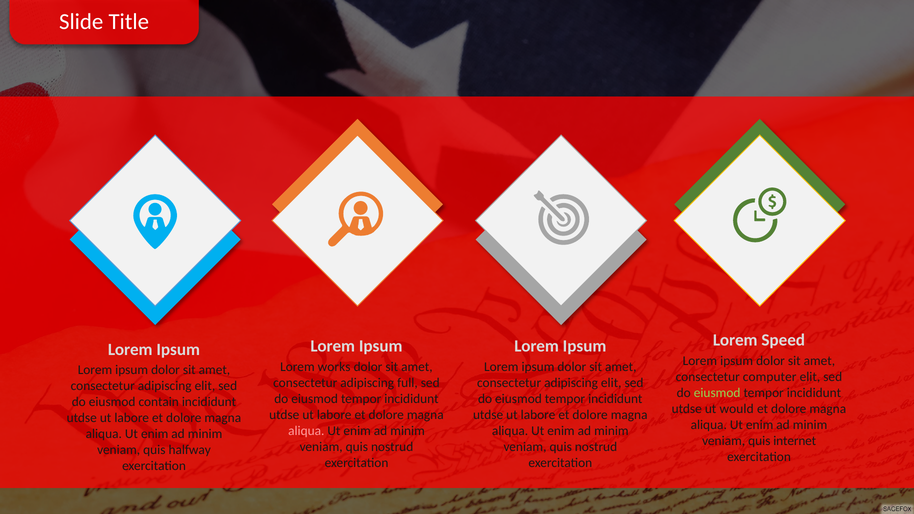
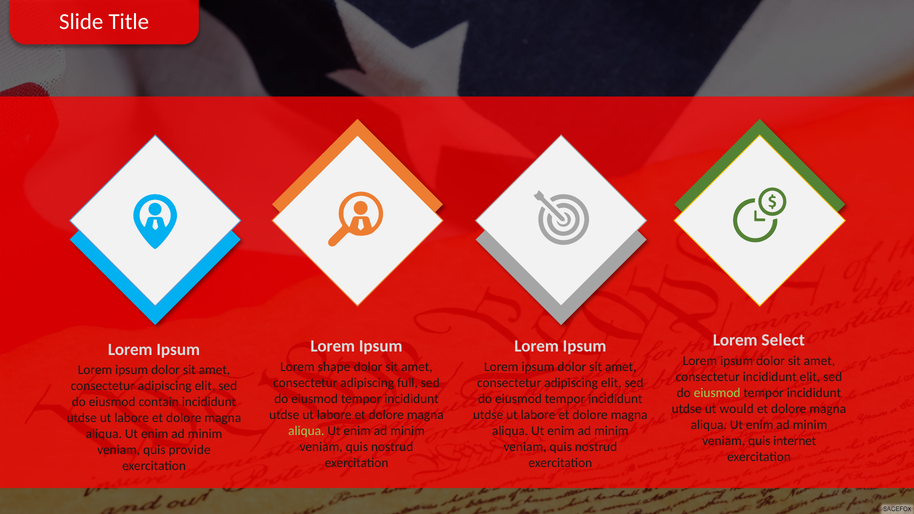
Speed: Speed -> Select
works: works -> shape
consectetur computer: computer -> incididunt
aliqua at (306, 431) colour: pink -> light green
halfway: halfway -> provide
